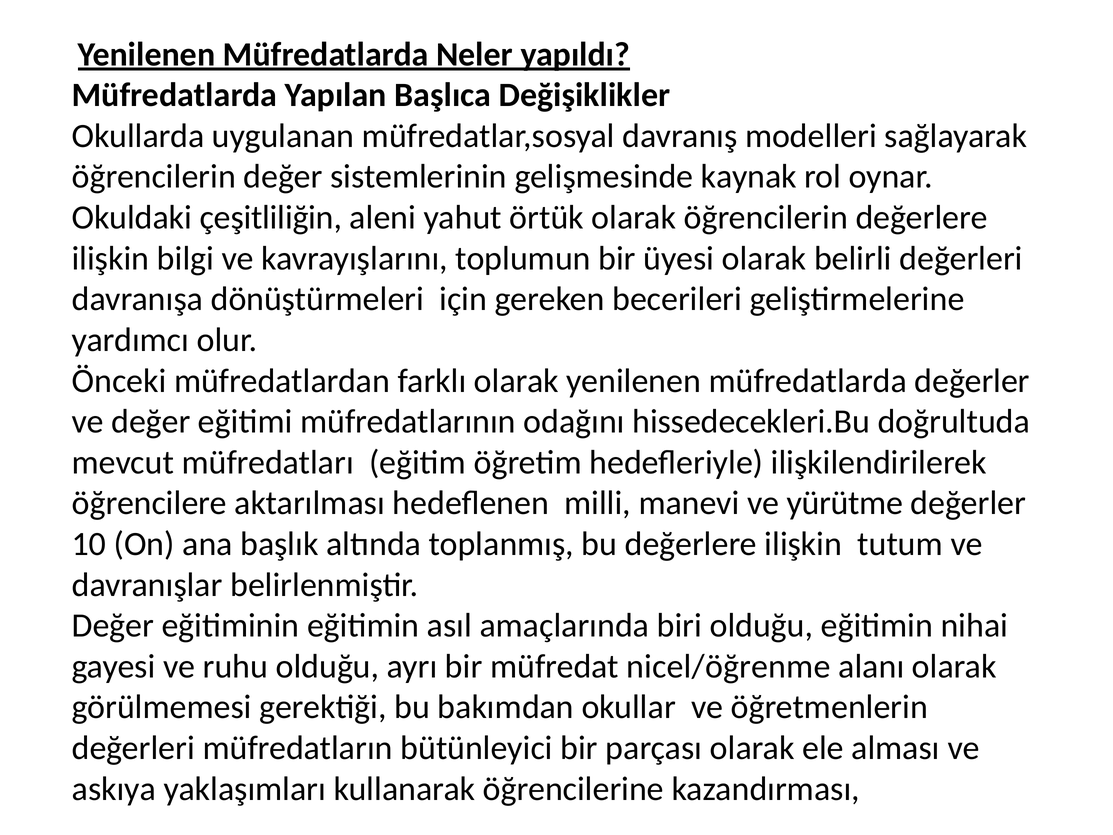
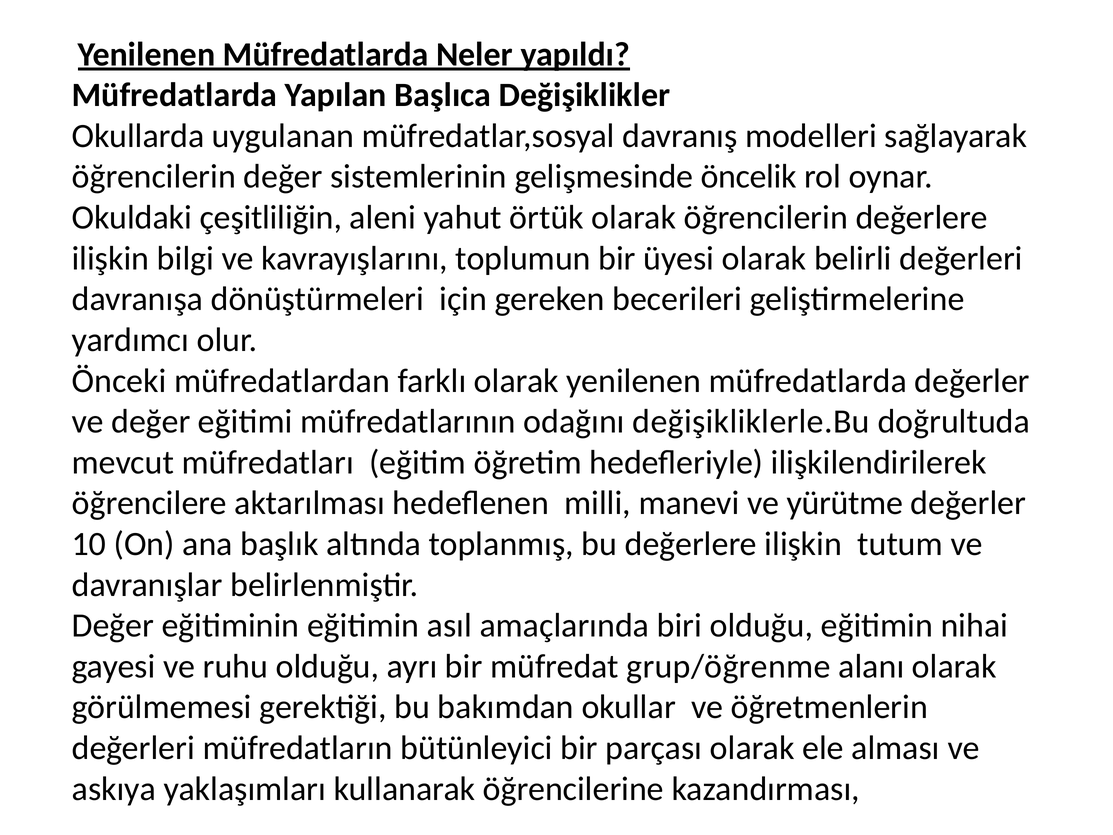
kaynak: kaynak -> öncelik
hissedecekleri.Bu: hissedecekleri.Bu -> değişikliklerle.Bu
nicel/öğrenme: nicel/öğrenme -> grup/öğrenme
